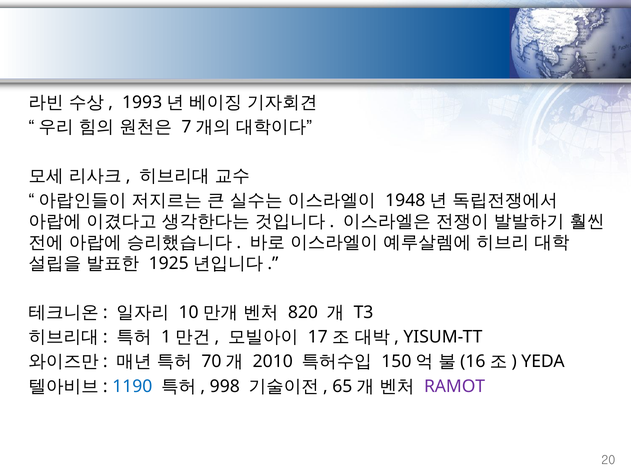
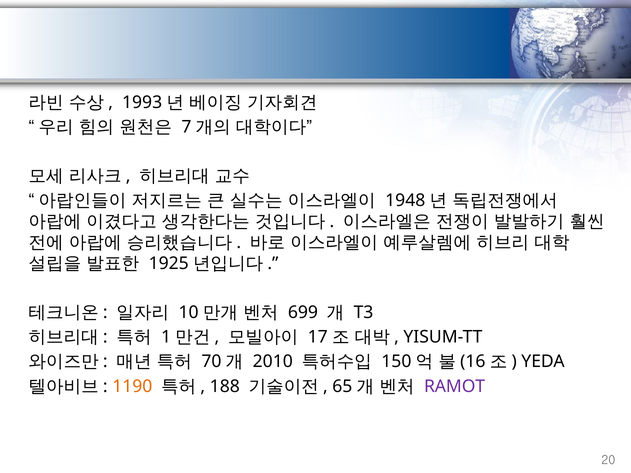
820: 820 -> 699
1190 colour: blue -> orange
998: 998 -> 188
